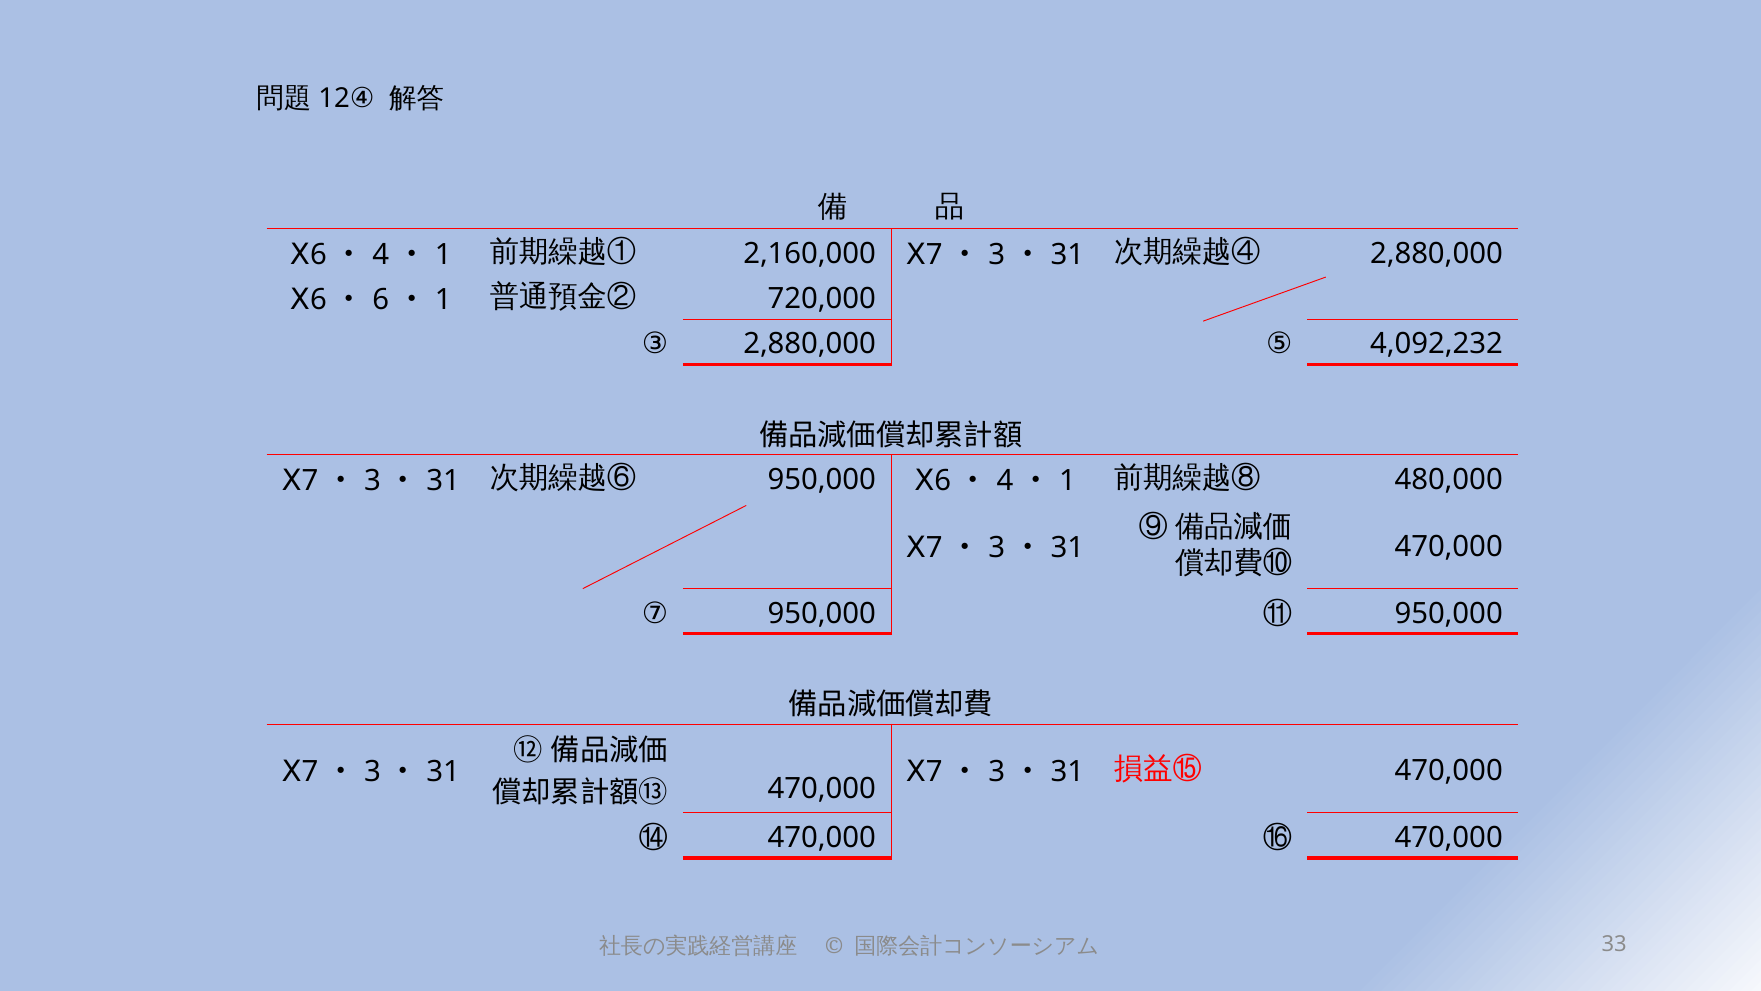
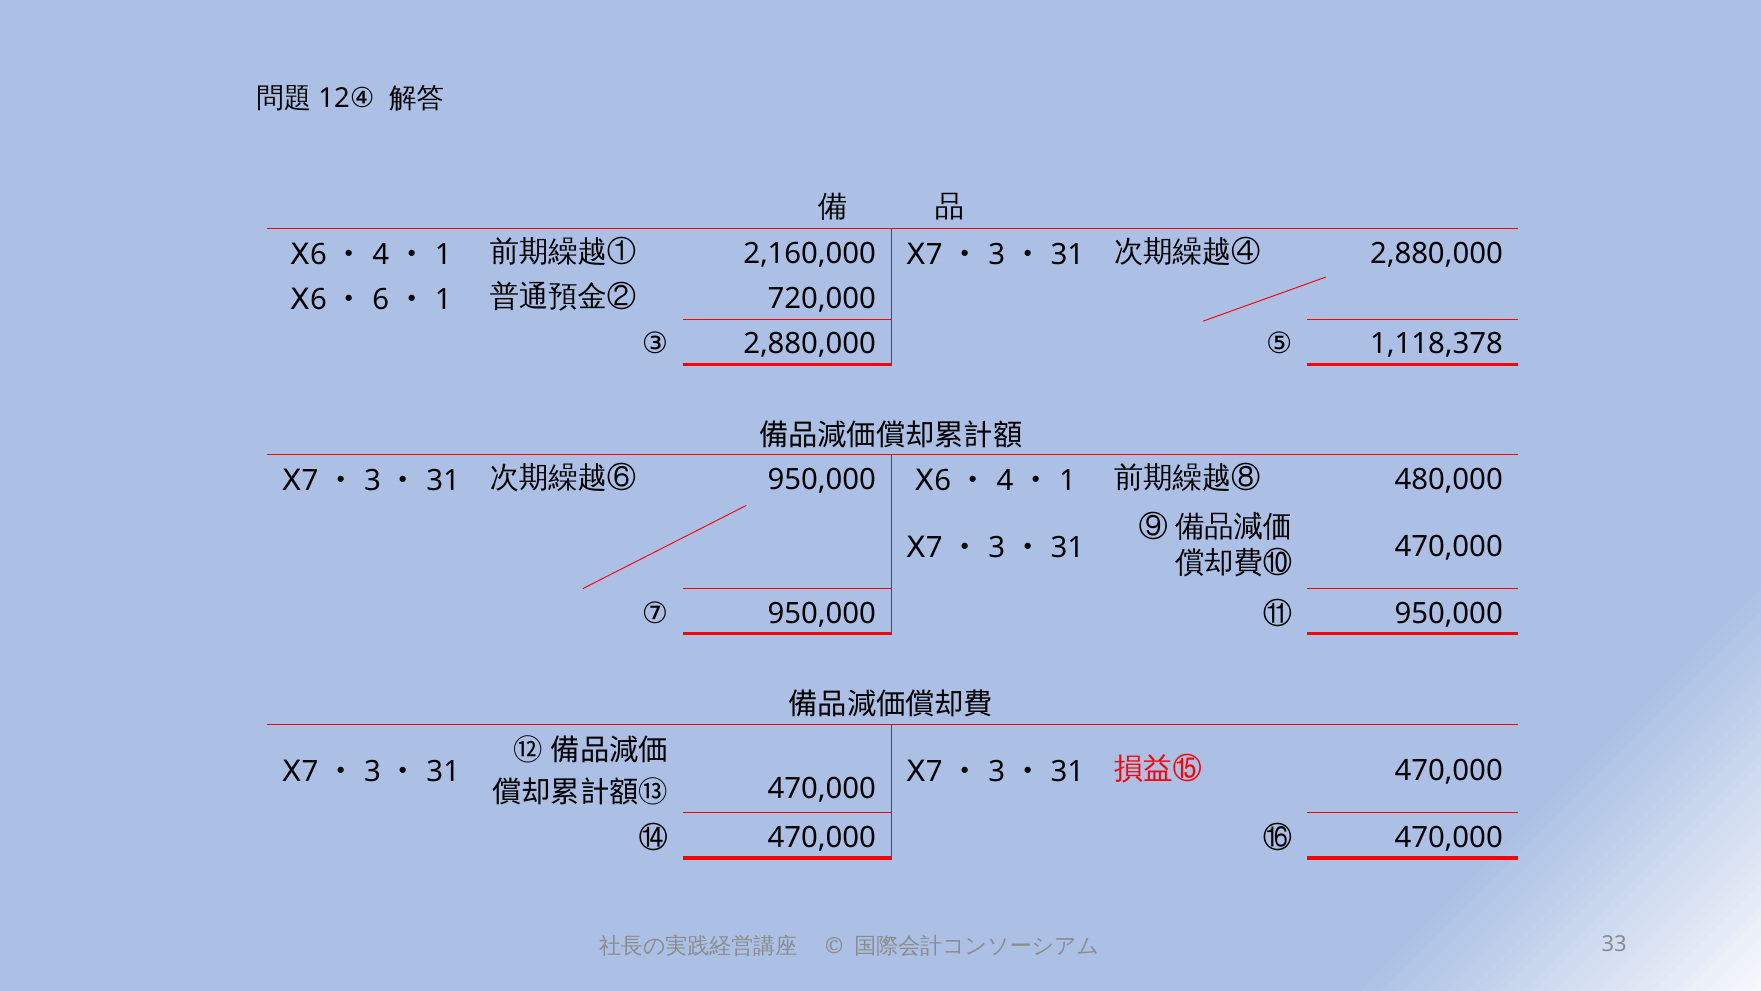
4,092,232: 4,092,232 -> 1,118,378
